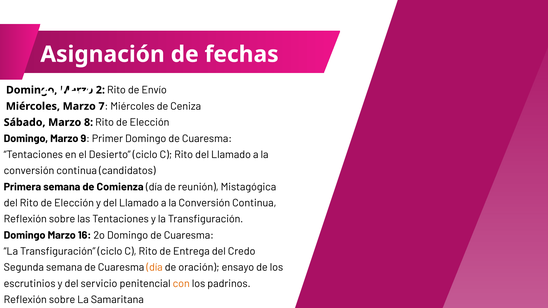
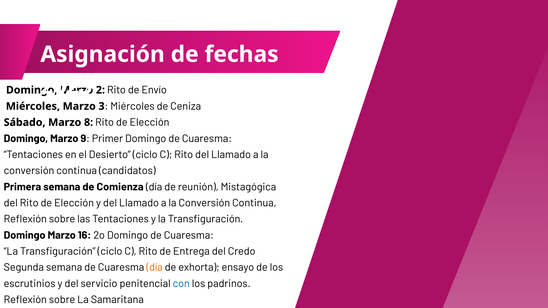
7: 7 -> 3
oración: oración -> exhorta
con colour: orange -> blue
